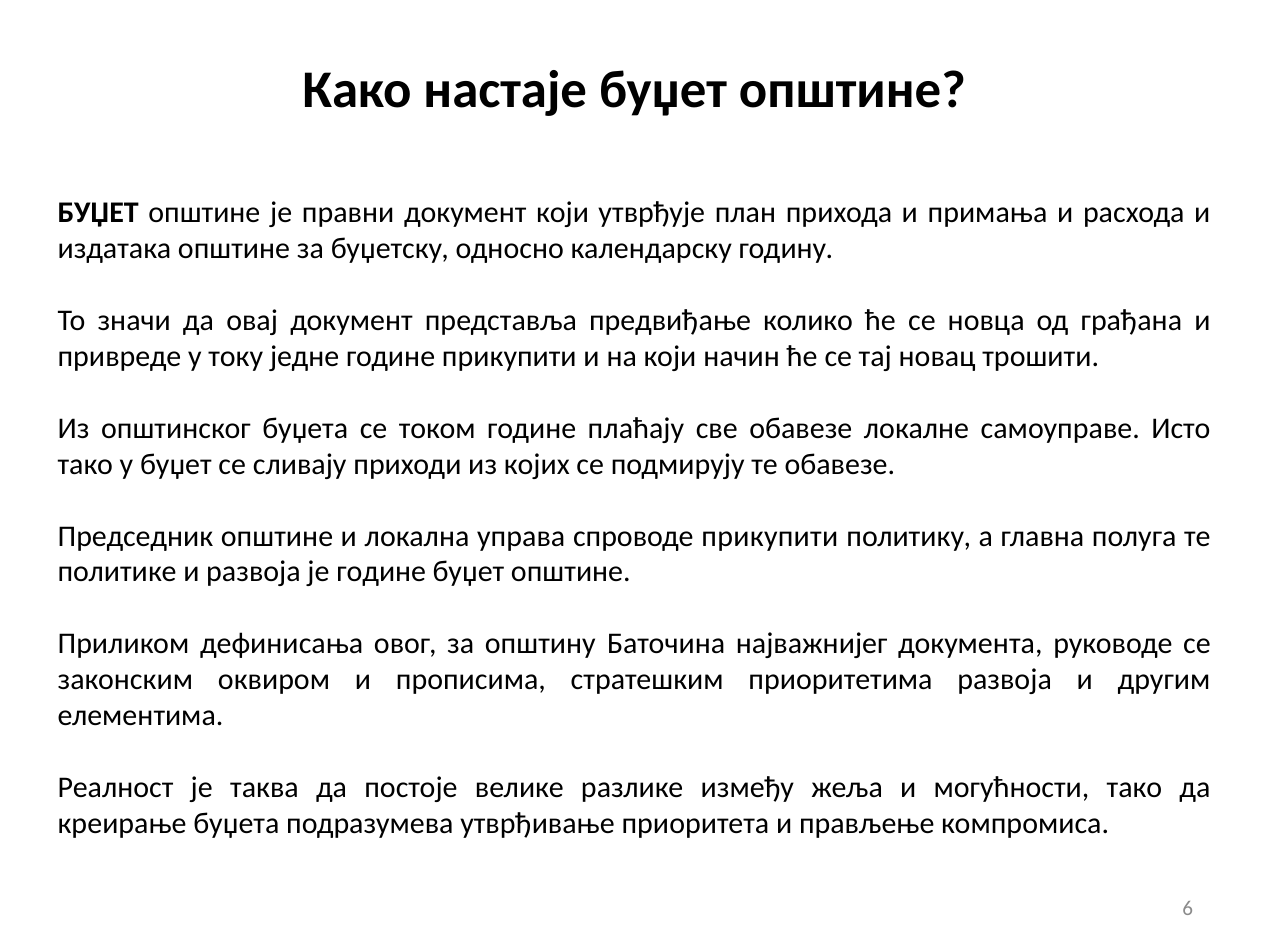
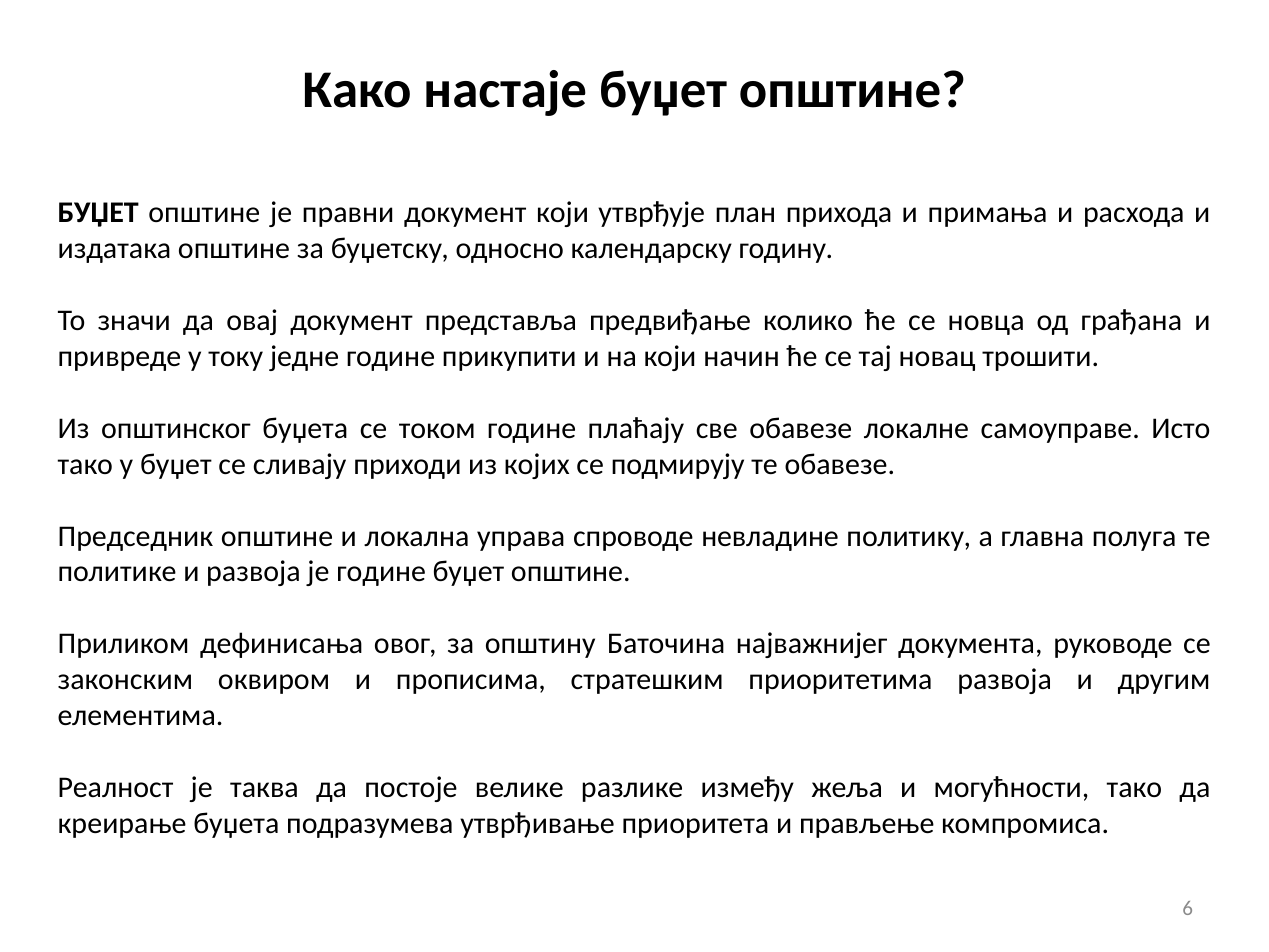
спроводе прикупити: прикупити -> невладине
